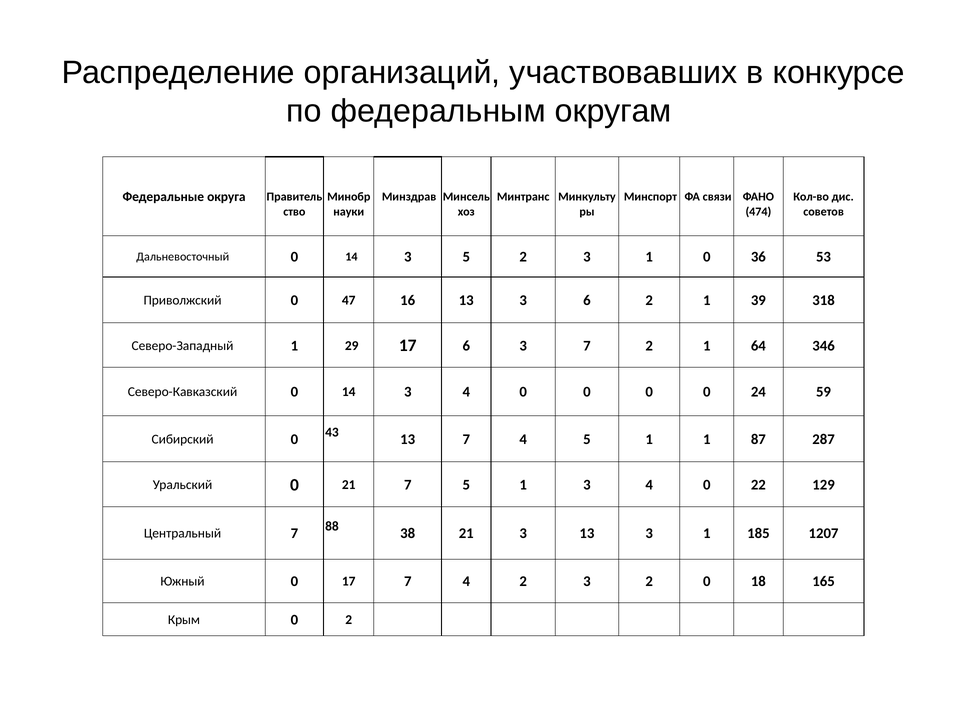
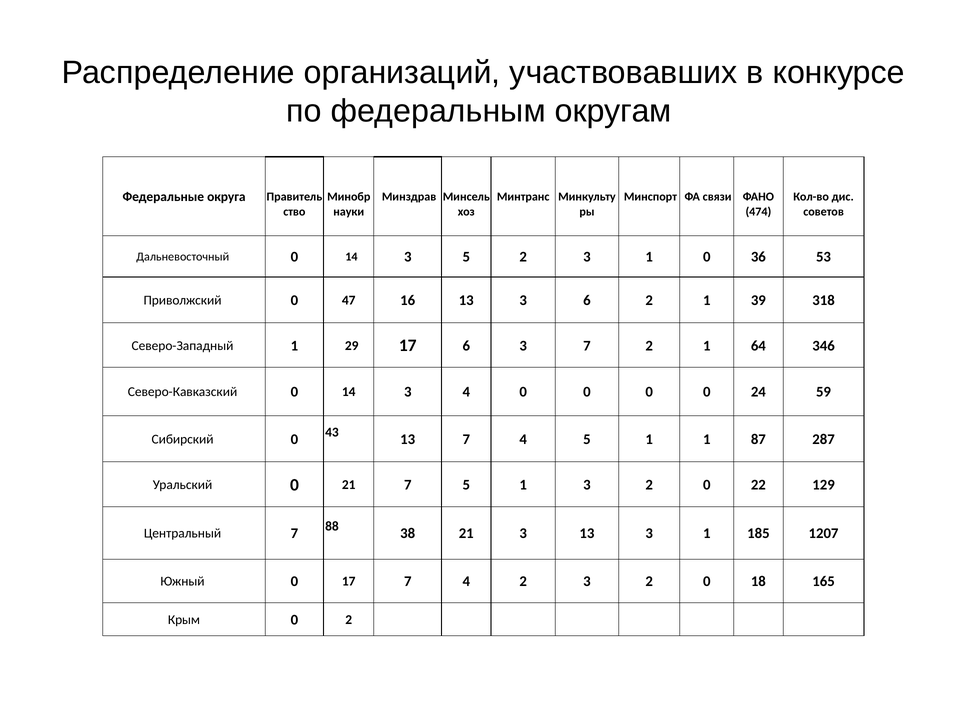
1 3 4: 4 -> 2
